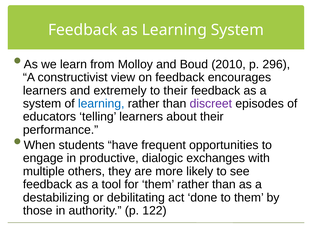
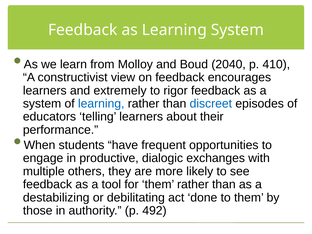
2010: 2010 -> 2040
296: 296 -> 410
to their: their -> rigor
discreet colour: purple -> blue
122: 122 -> 492
